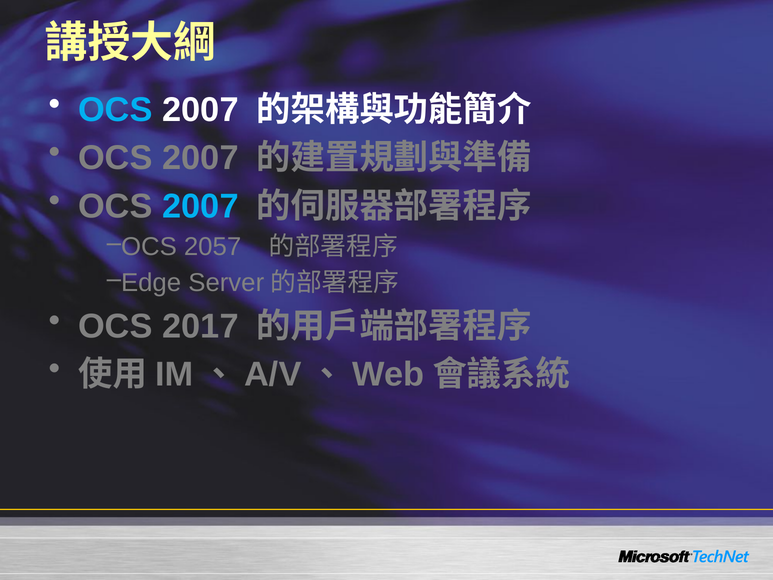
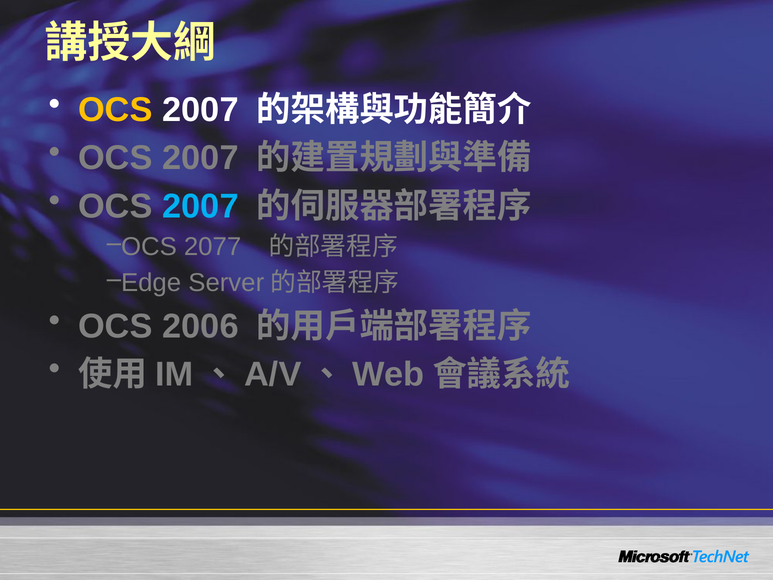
OCS at (115, 110) colour: light blue -> yellow
2057: 2057 -> 2077
2017: 2017 -> 2006
